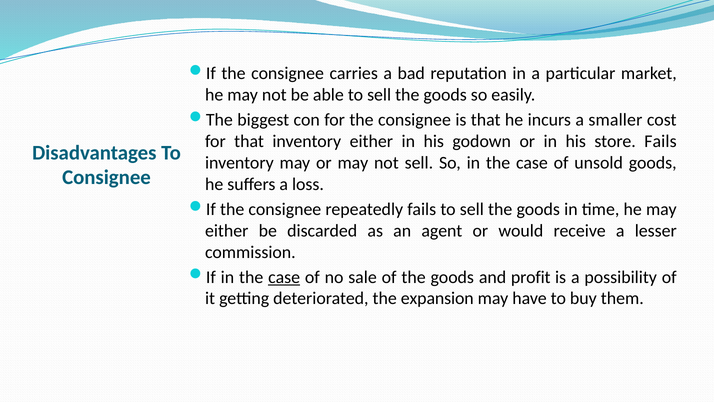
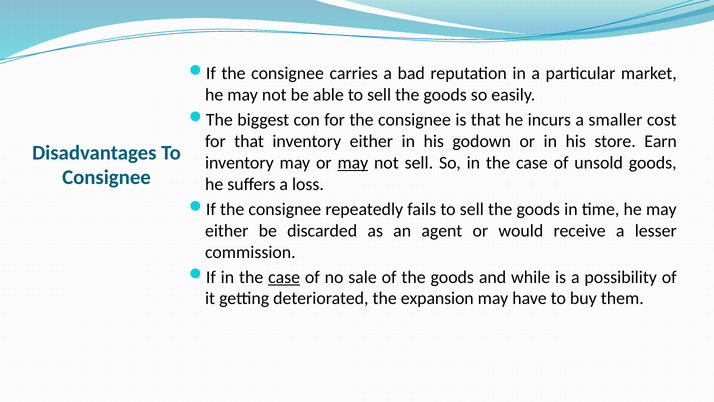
store Fails: Fails -> Earn
may at (353, 163) underline: none -> present
profit: profit -> while
